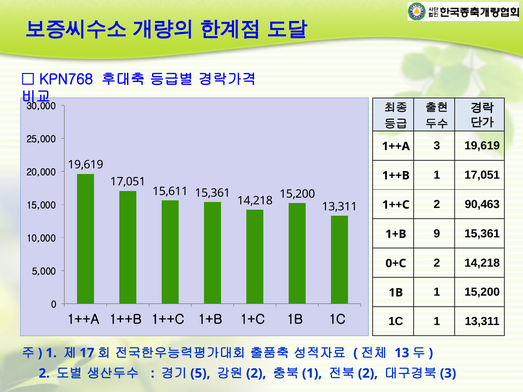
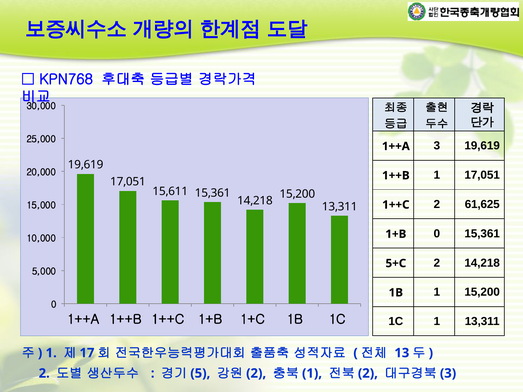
90,463: 90,463 -> 61,625
1+B 9: 9 -> 0
0+C: 0+C -> 5+C
